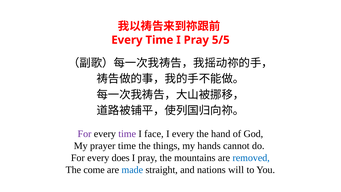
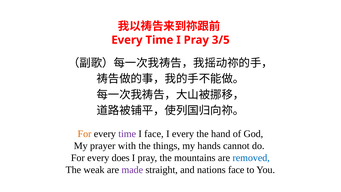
5/5: 5/5 -> 3/5
For at (85, 134) colour: purple -> orange
prayer time: time -> with
come: come -> weak
made colour: blue -> purple
nations will: will -> face
